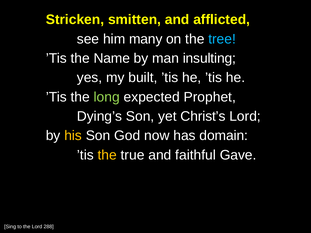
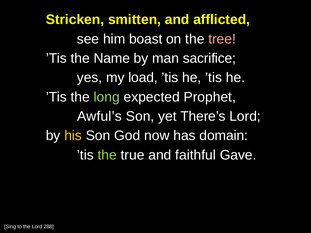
many: many -> boast
tree colour: light blue -> pink
insulting: insulting -> sacrifice
built: built -> load
Dying’s: Dying’s -> Awful’s
Christ’s: Christ’s -> There’s
the at (107, 155) colour: yellow -> light green
